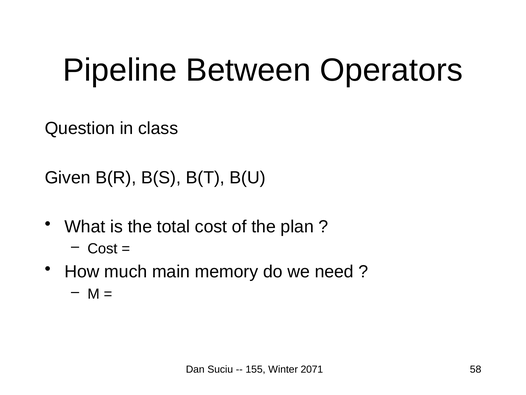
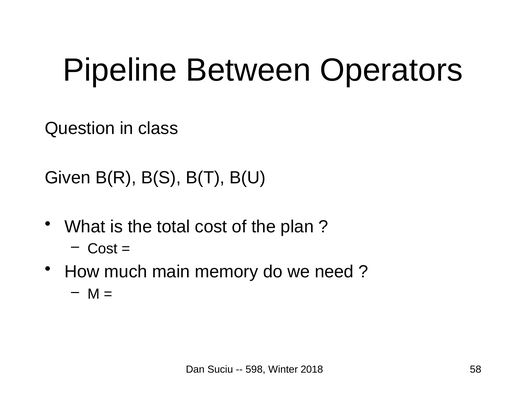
155: 155 -> 598
2071: 2071 -> 2018
